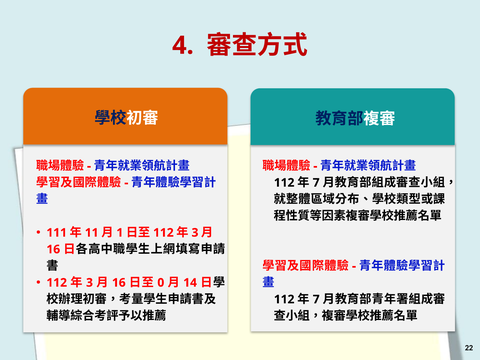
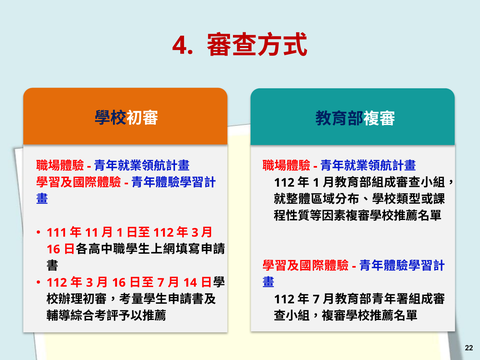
7 at (316, 183): 7 -> 1
0 at (161, 283): 0 -> 7
